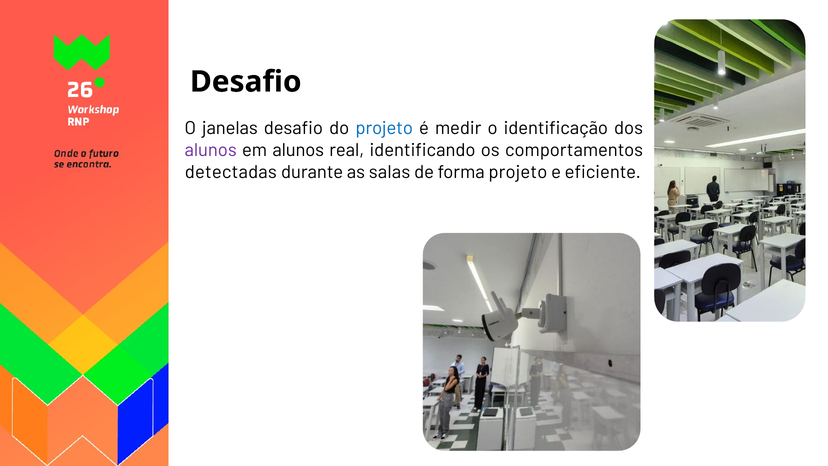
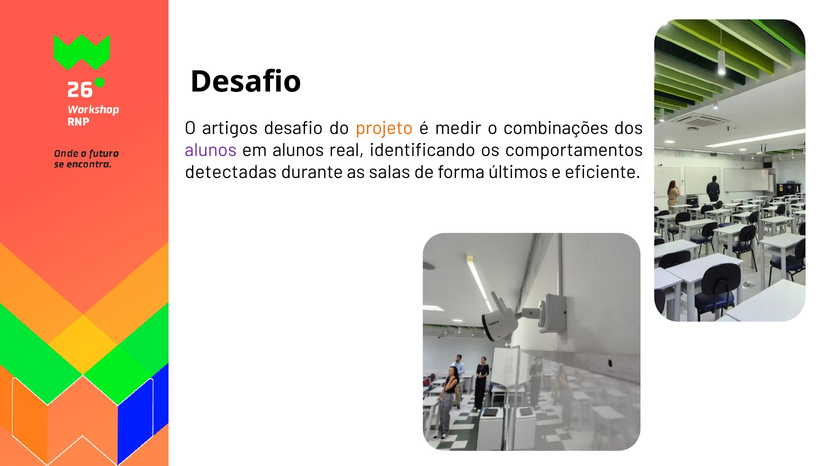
janelas: janelas -> artigos
projeto at (384, 128) colour: blue -> orange
identificação: identificação -> combinações
forma projeto: projeto -> últimos
